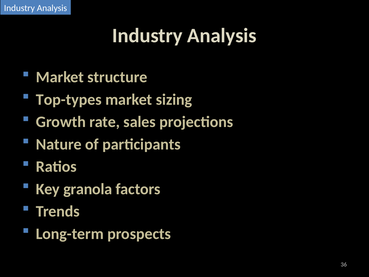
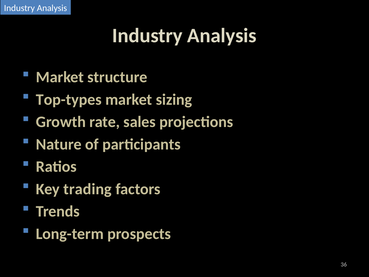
granola: granola -> trading
